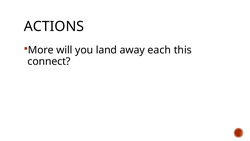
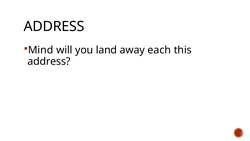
ACTIONS at (54, 26): ACTIONS -> ADDRESS
More: More -> Mind
connect at (49, 61): connect -> address
